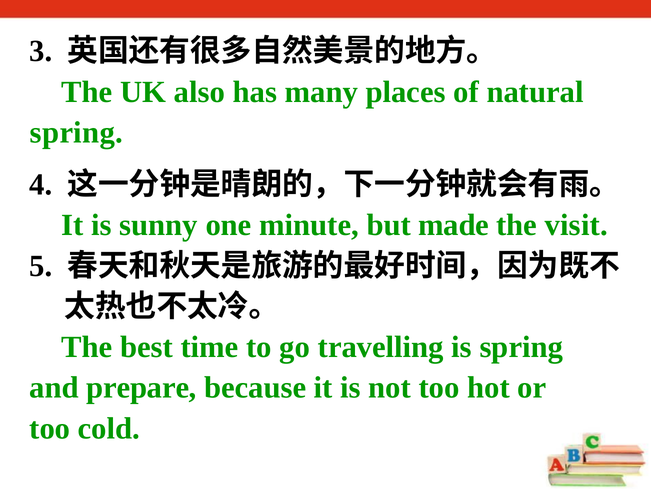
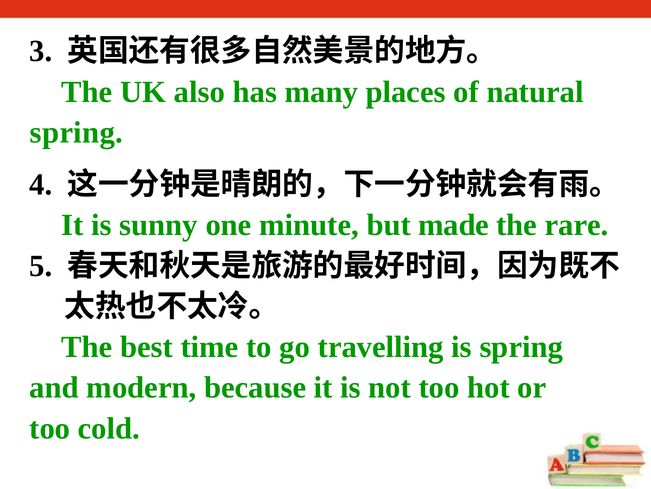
visit: visit -> rare
prepare: prepare -> modern
